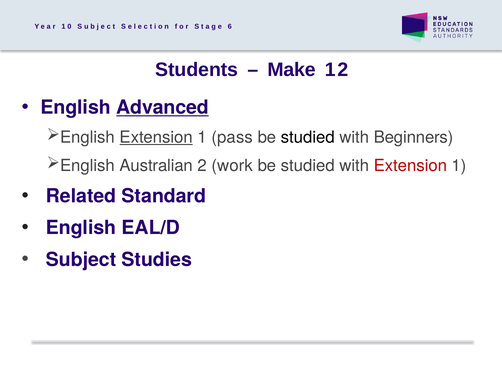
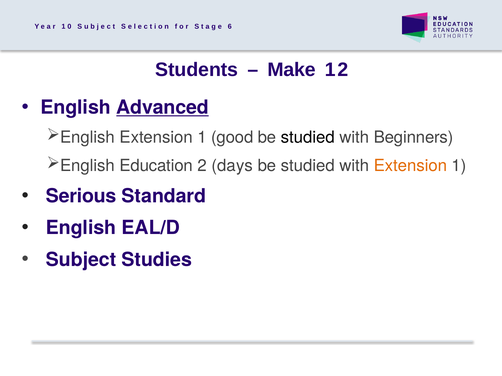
Extension at (156, 138) underline: present -> none
pass: pass -> good
Australian: Australian -> Education
work: work -> days
Extension at (410, 166) colour: red -> orange
Related: Related -> Serious
